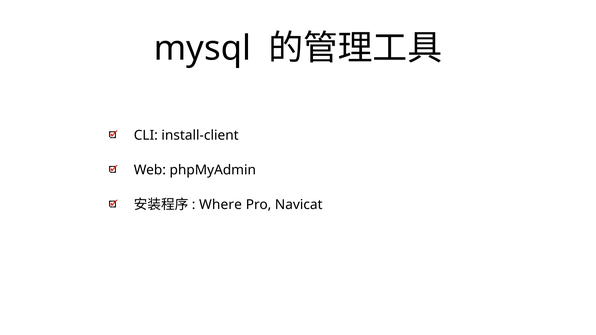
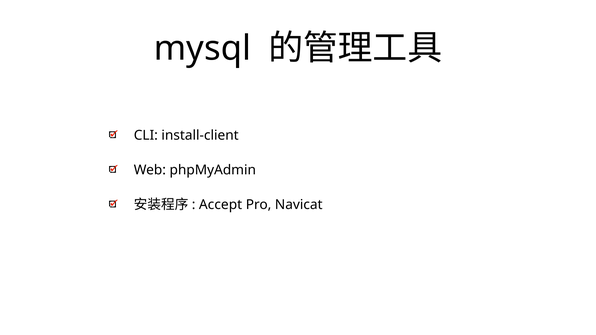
Where: Where -> Accept
